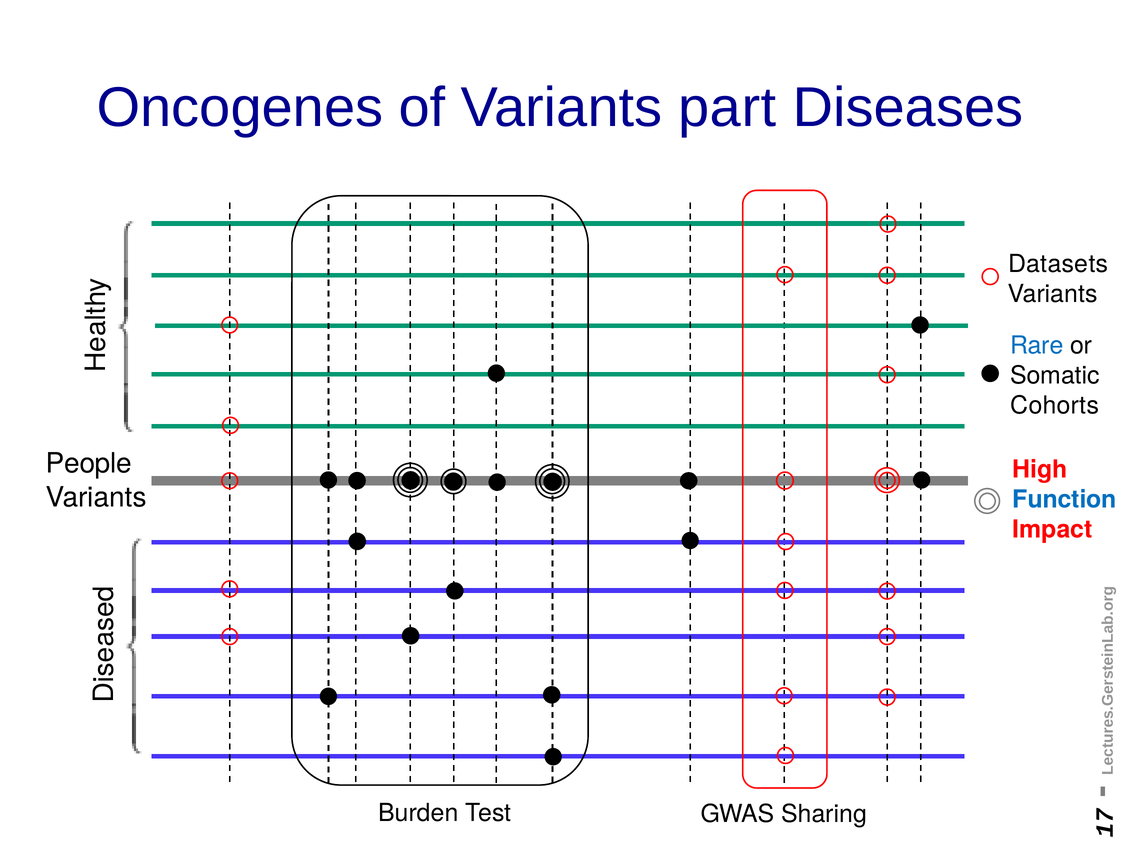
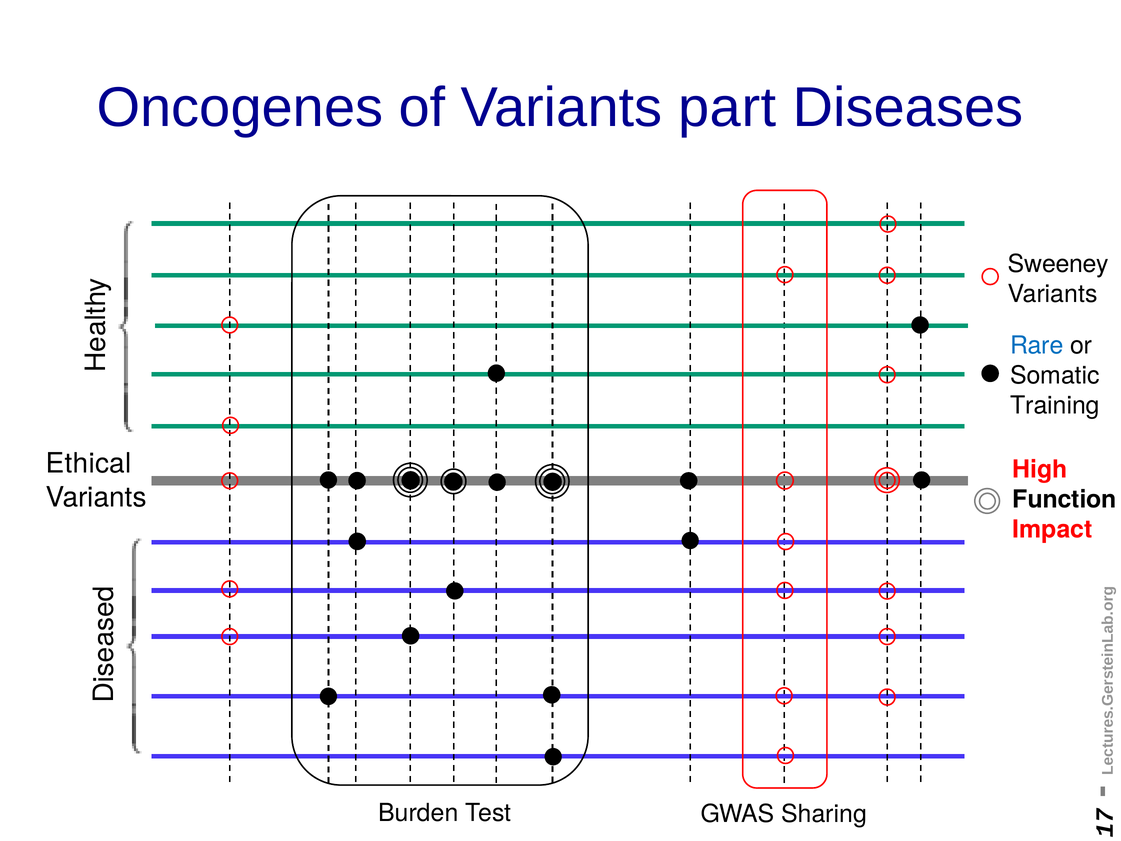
Datasets: Datasets -> Sweeney
Cohorts: Cohorts -> Training
People: People -> Ethical
Function colour: blue -> black
